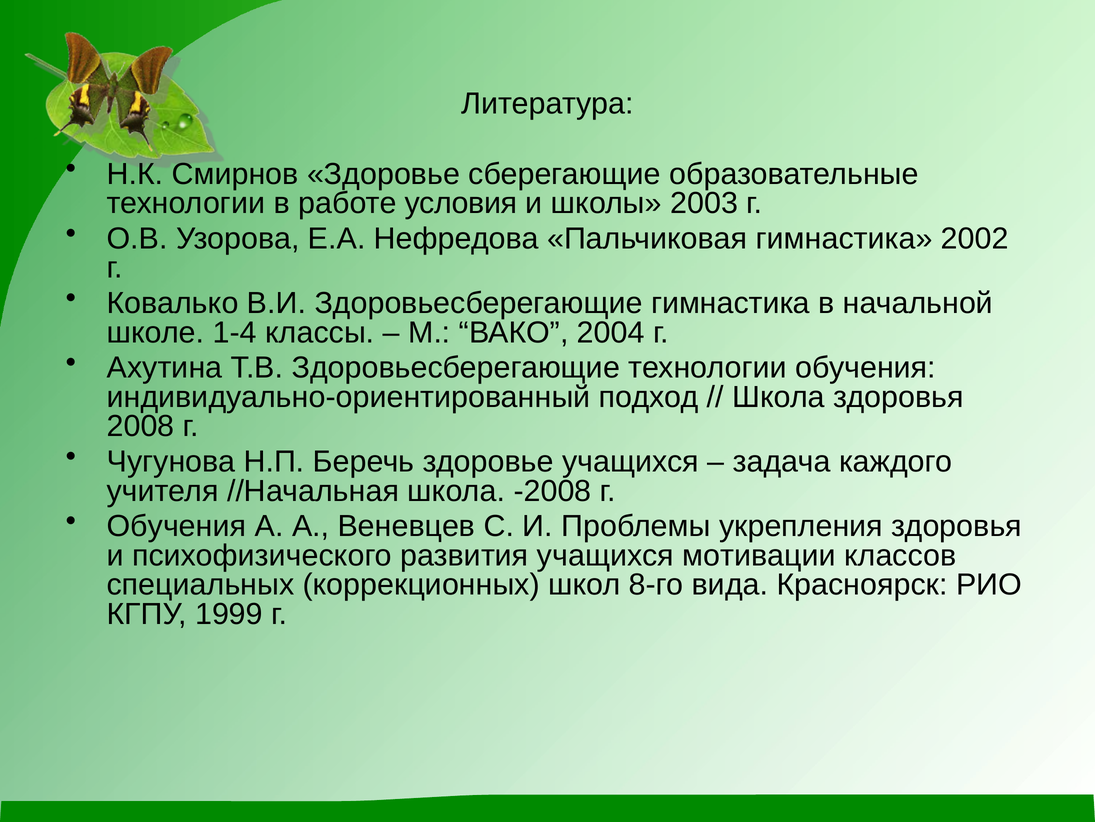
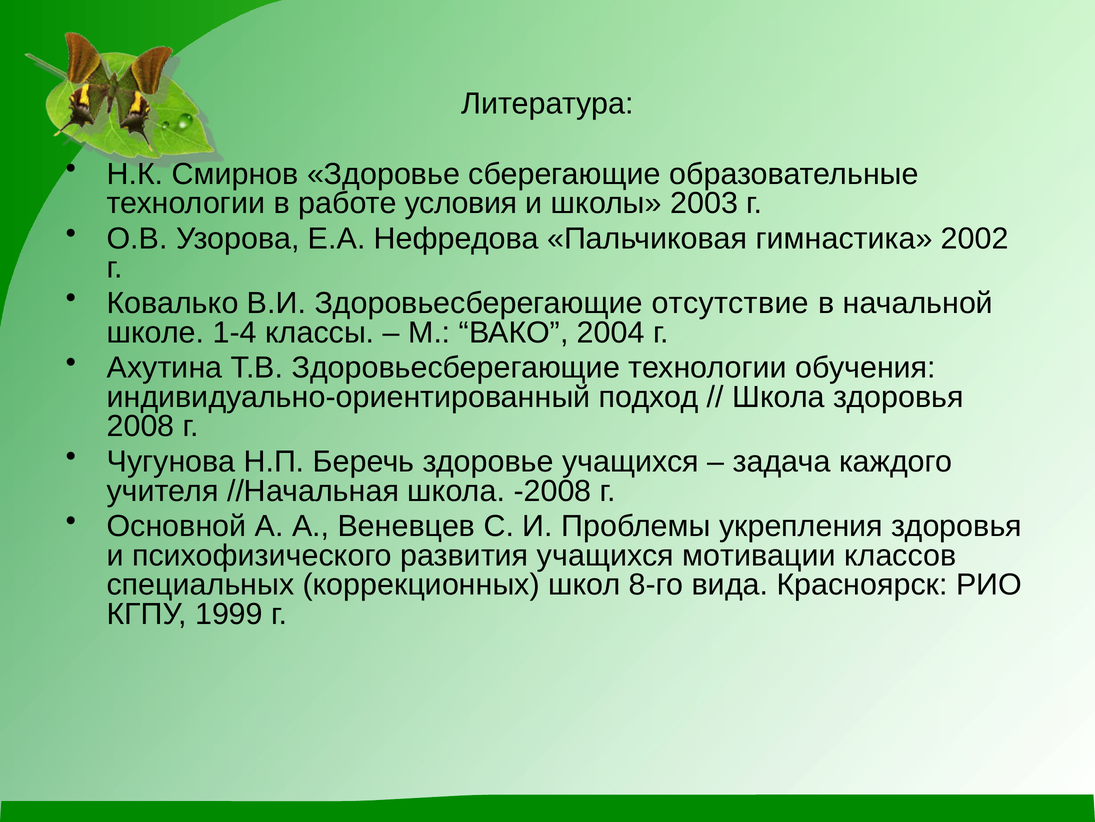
Здоровьесберегающие гимнастика: гимнастика -> отсутствие
Обучения at (177, 526): Обучения -> Основной
